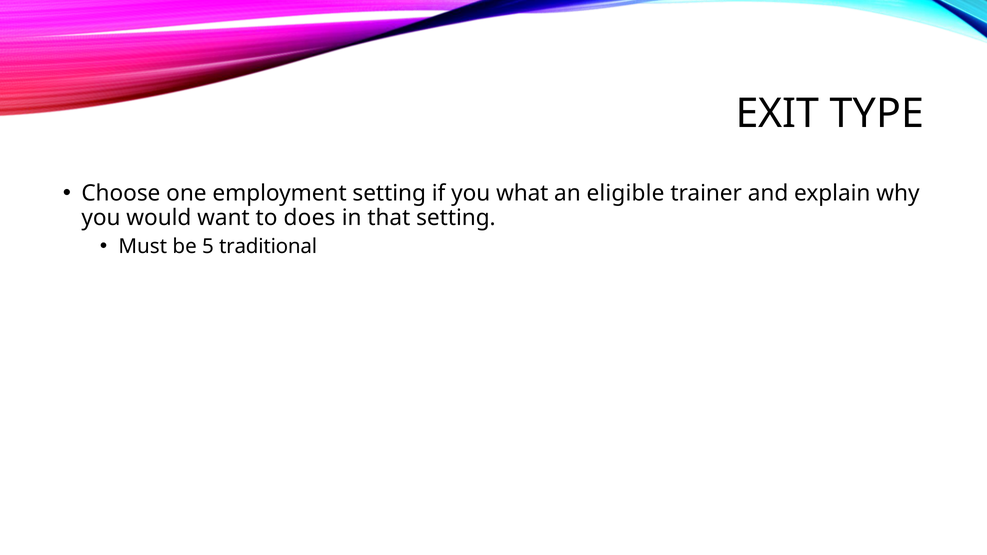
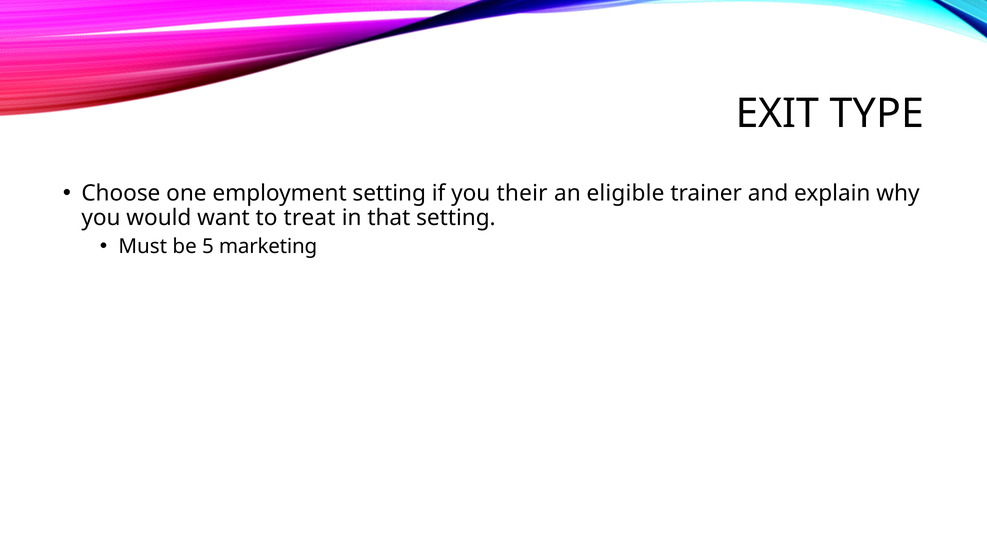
what: what -> their
does: does -> treat
traditional: traditional -> marketing
